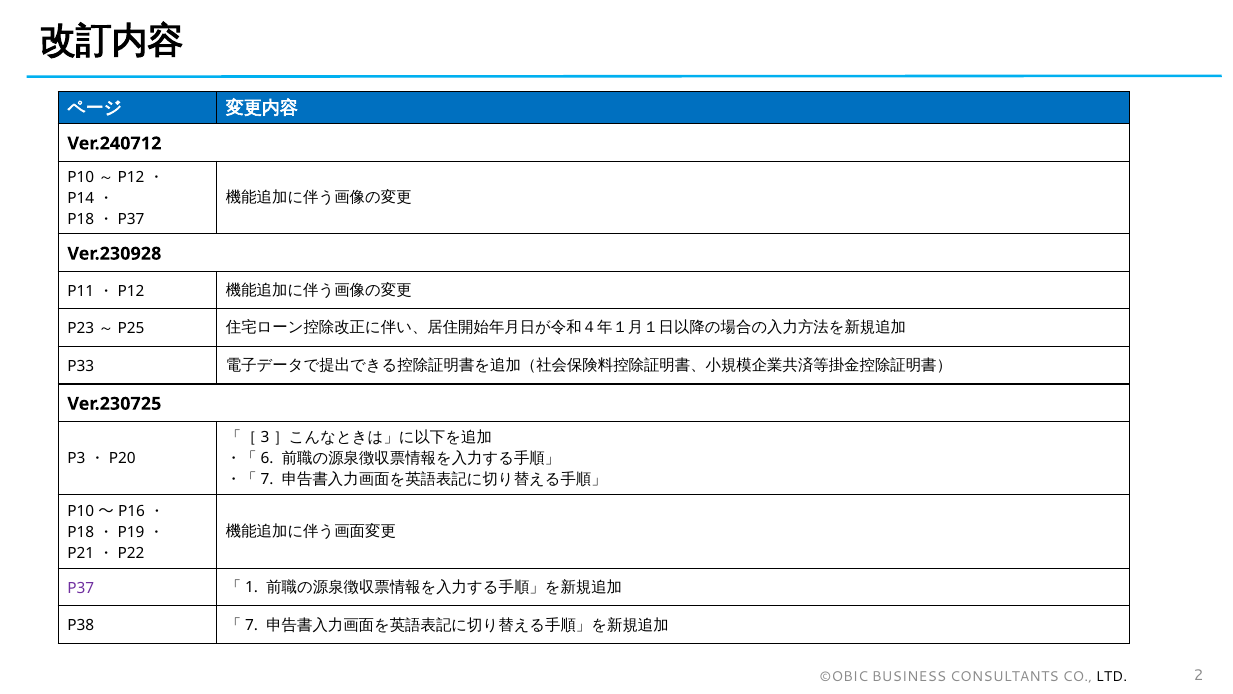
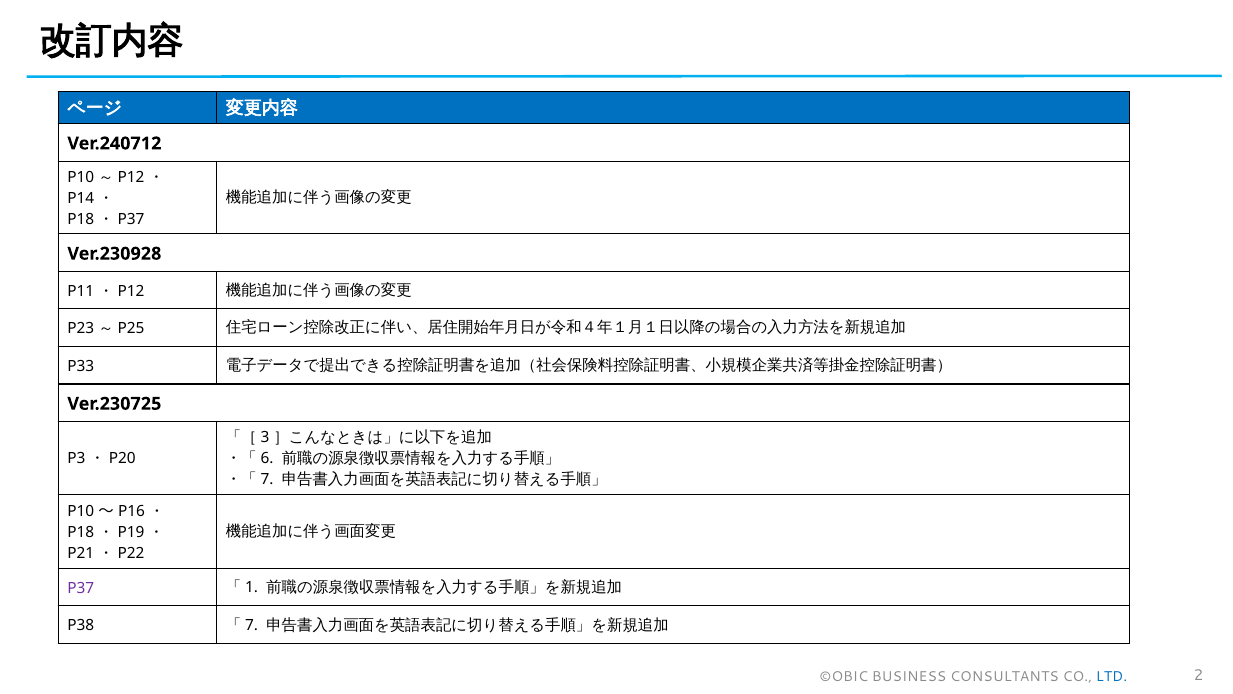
LTD colour: black -> blue
